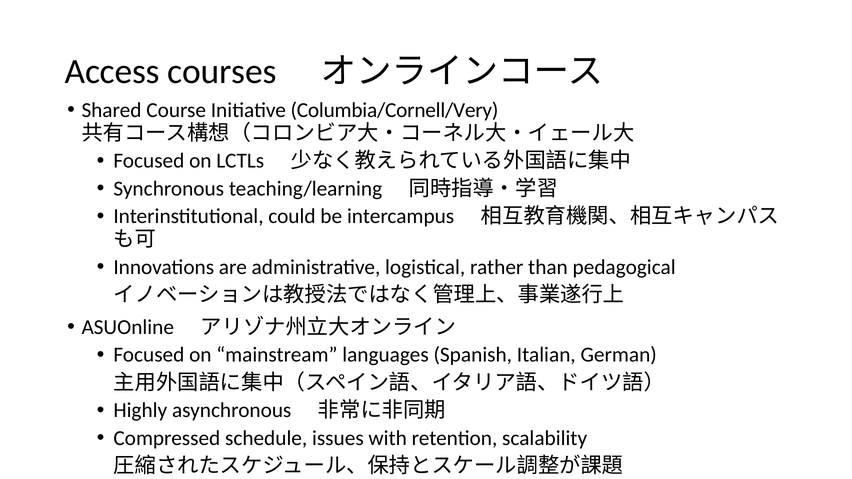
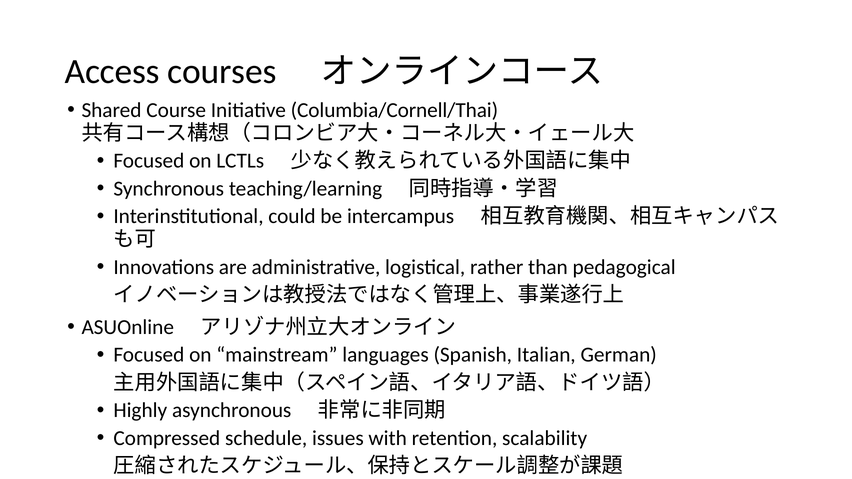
Columbia/Cornell/Very: Columbia/Cornell/Very -> Columbia/Cornell/Thai
